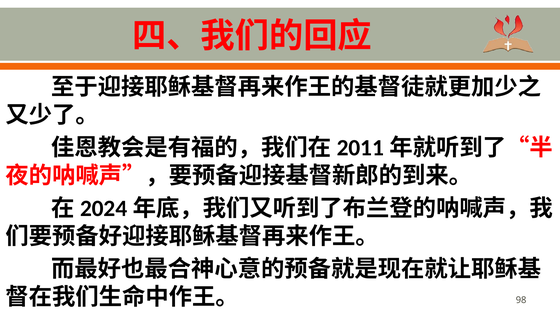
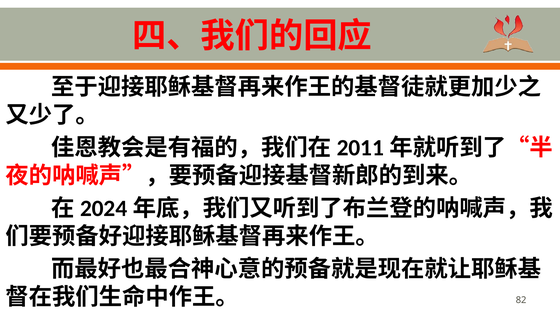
98: 98 -> 82
